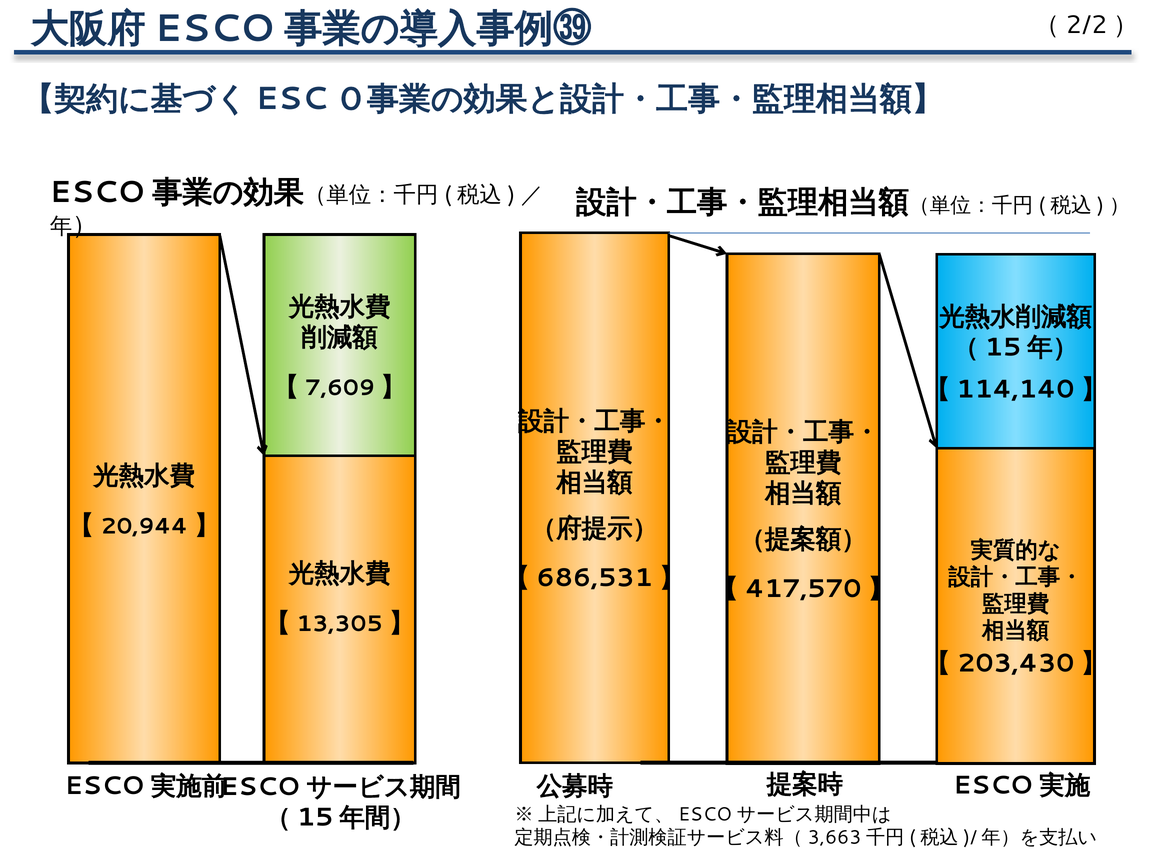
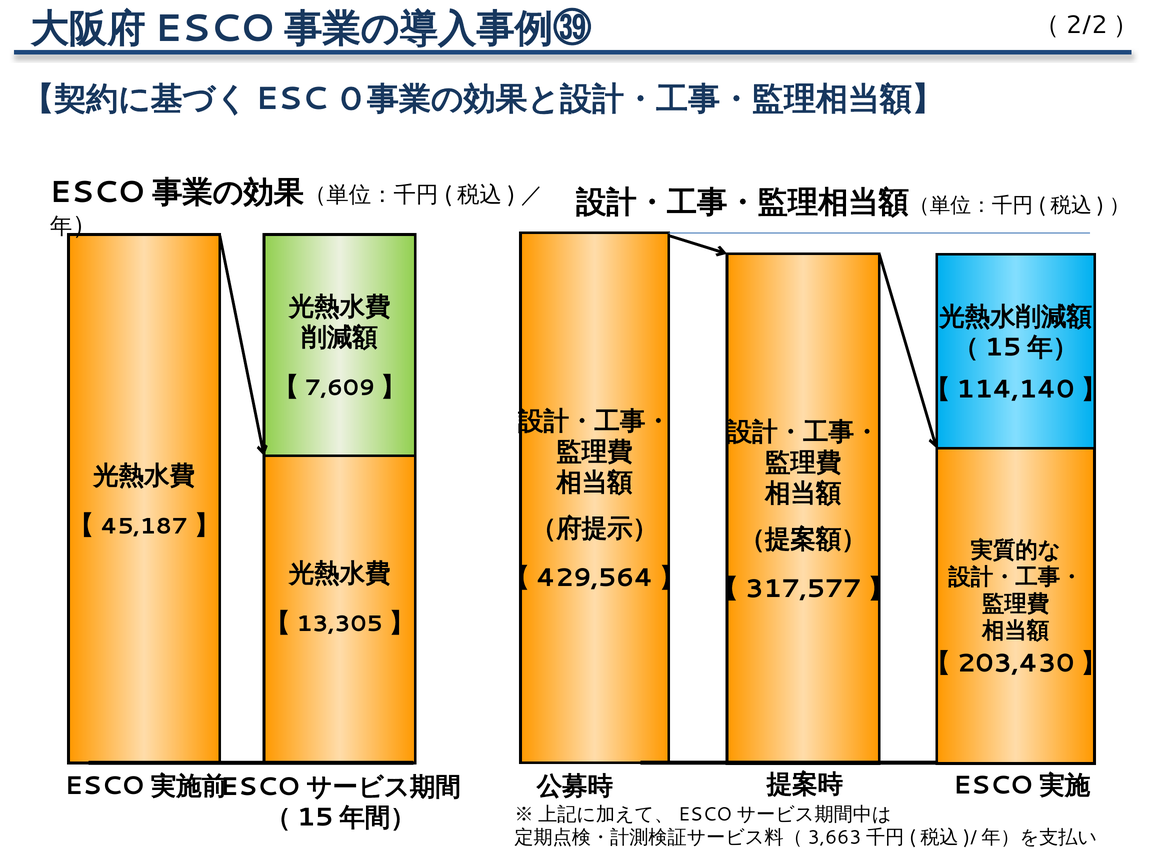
20,944: 20,944 -> 45,187
686,531: 686,531 -> 429,564
417,570: 417,570 -> 317,577
